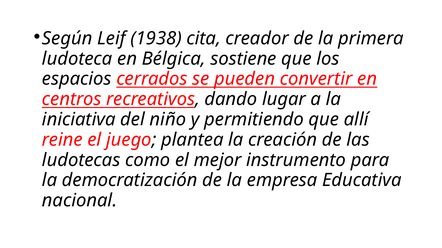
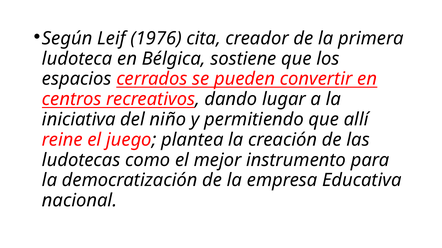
1938: 1938 -> 1976
